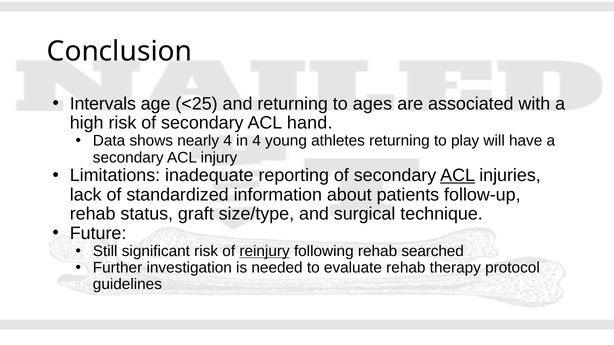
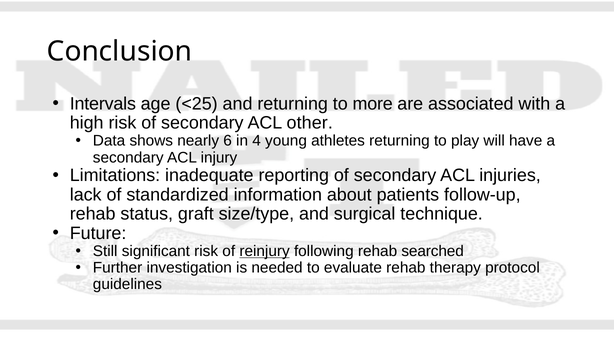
ages: ages -> more
hand: hand -> other
nearly 4: 4 -> 6
ACL at (458, 176) underline: present -> none
